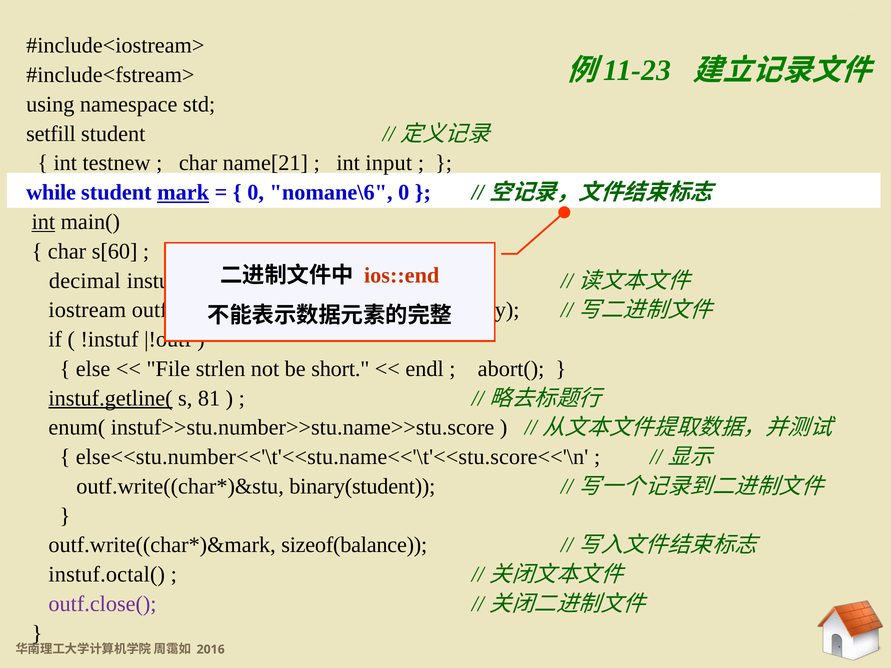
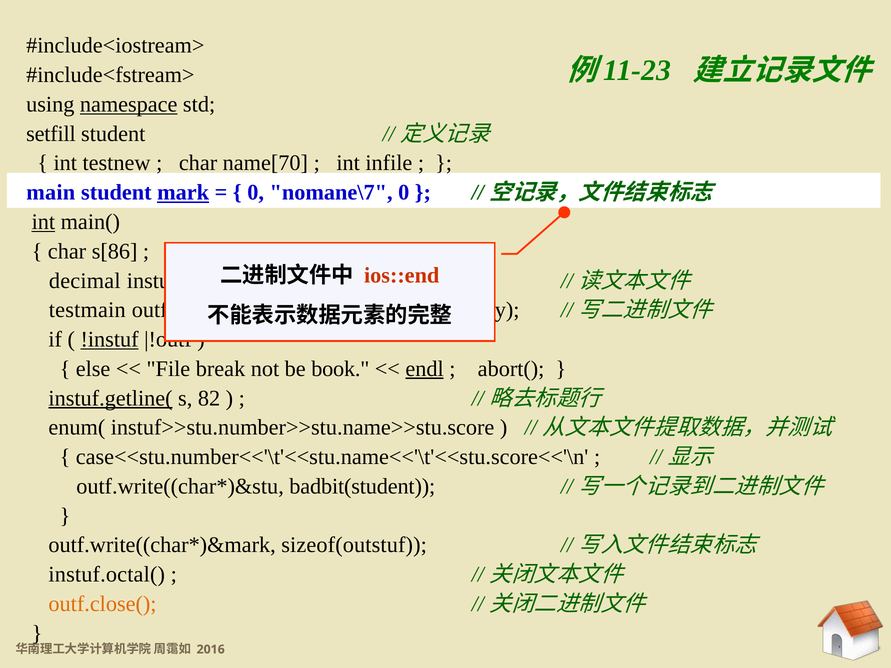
namespace underline: none -> present
name[21: name[21 -> name[70
input: input -> infile
while: while -> main
nomane\6: nomane\6 -> nomane\7
s[60: s[60 -> s[86
iostream: iostream -> testmain
!instuf underline: none -> present
strlen: strlen -> break
short: short -> book
endl underline: none -> present
81: 81 -> 82
else<<stu.number<<'\t'<<stu.name<<'\t'<<stu.score<<'\n: else<<stu.number<<'\t'<<stu.name<<'\t'<<stu.score<<'\n -> case<<stu.number<<'\t'<<stu.name<<'\t'<<stu.score<<'\n
binary(student: binary(student -> badbit(student
sizeof(balance: sizeof(balance -> sizeof(outstuf
outf.close( colour: purple -> orange
